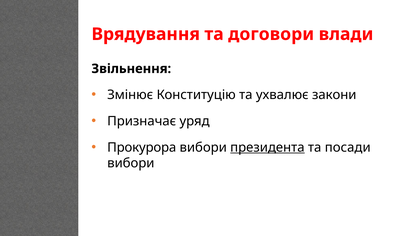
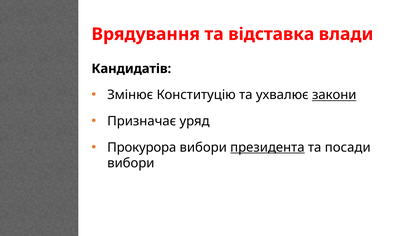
договори: договори -> відставка
Звільнення: Звільнення -> Кандидатів
закони underline: none -> present
